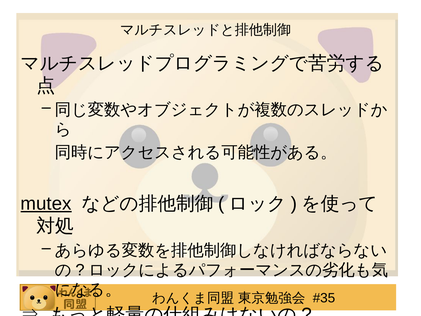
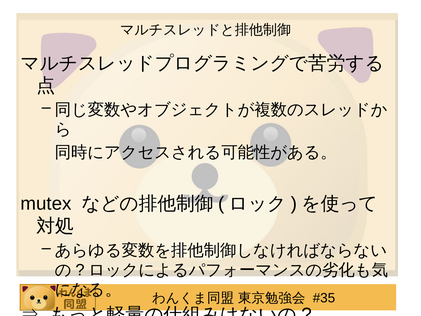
mutex underline: present -> none
